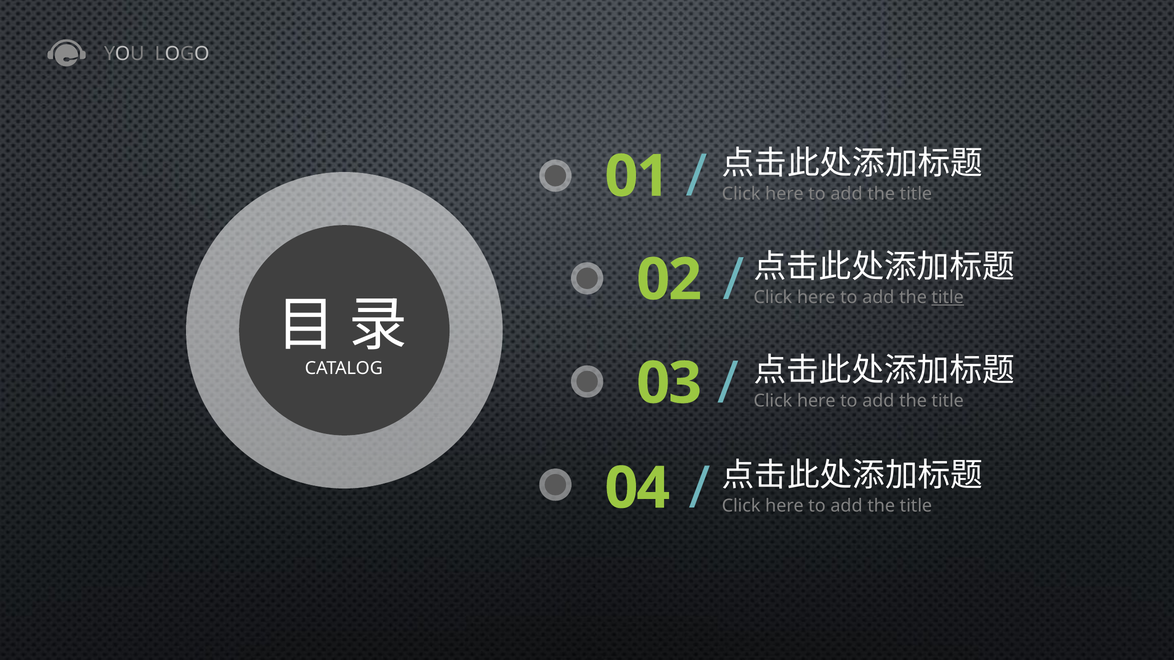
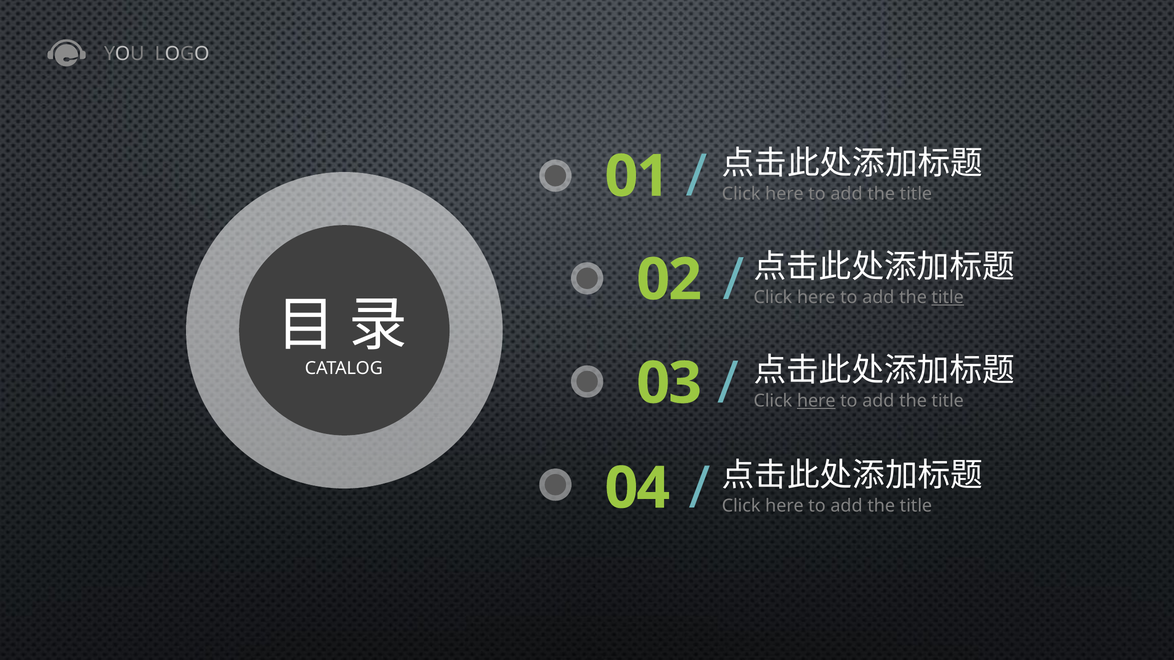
here at (816, 401) underline: none -> present
